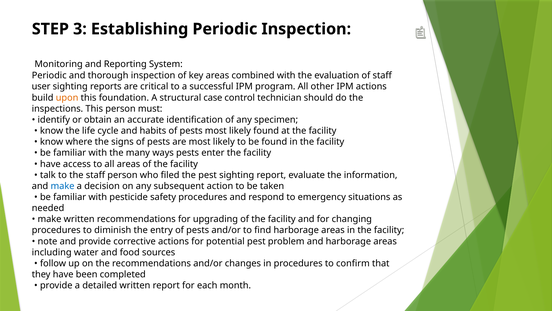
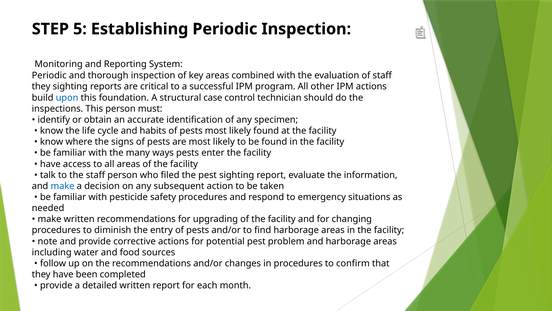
3: 3 -> 5
user at (41, 86): user -> they
upon colour: orange -> blue
